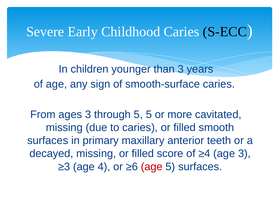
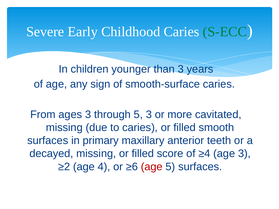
S-ECC colour: black -> green
5 5: 5 -> 3
≥3: ≥3 -> ≥2
